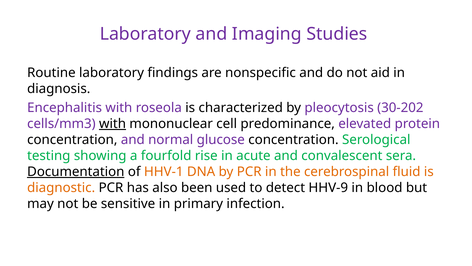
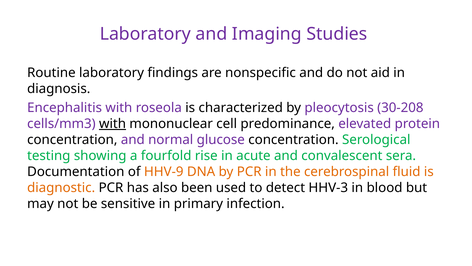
30-202: 30-202 -> 30-208
Documentation underline: present -> none
HHV-1: HHV-1 -> HHV-9
HHV-9: HHV-9 -> HHV-3
